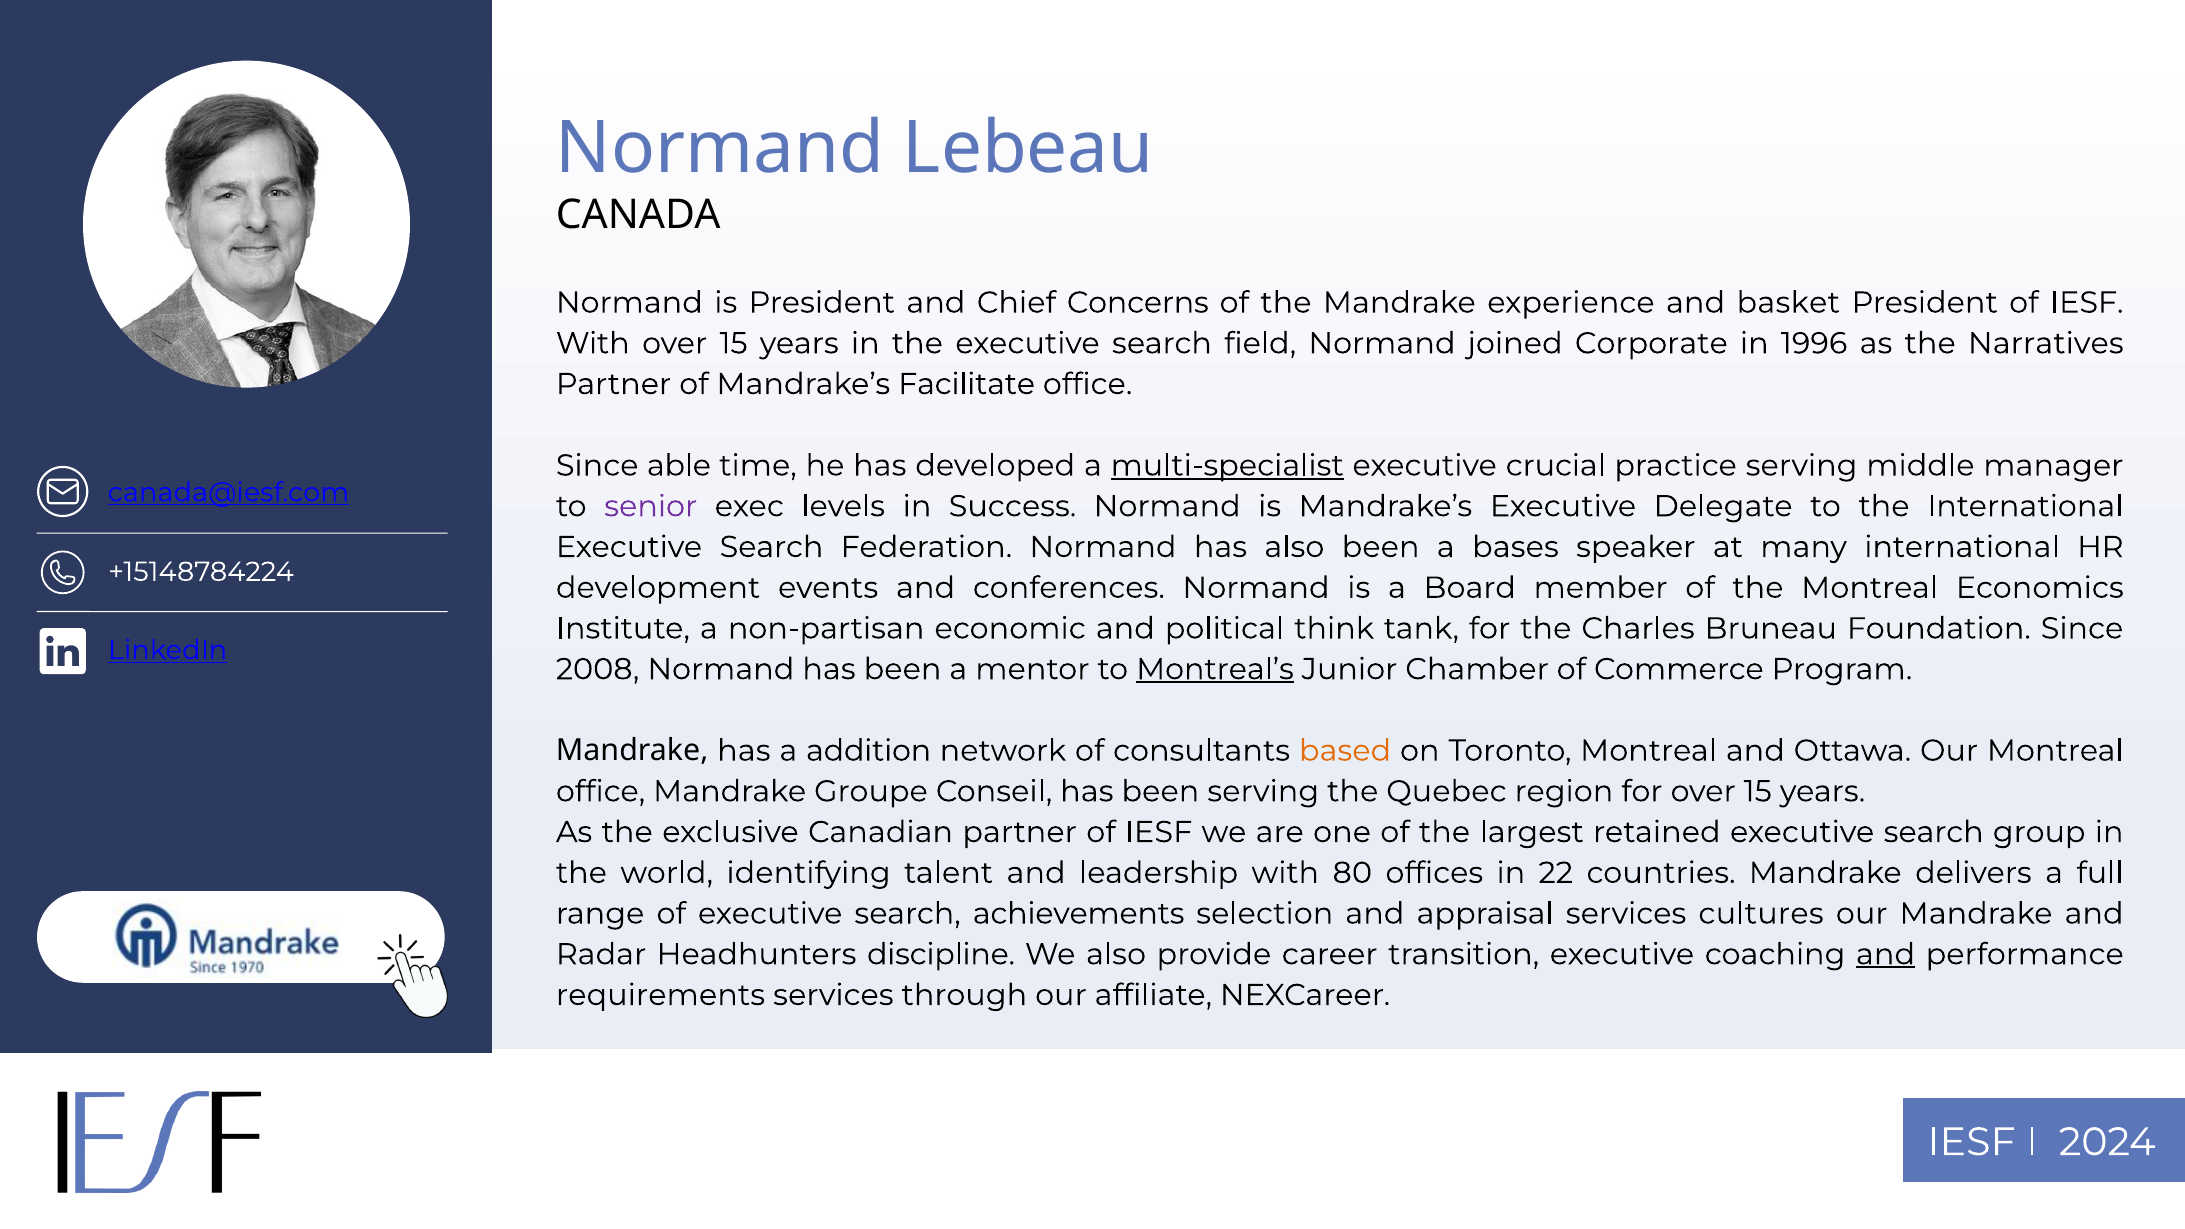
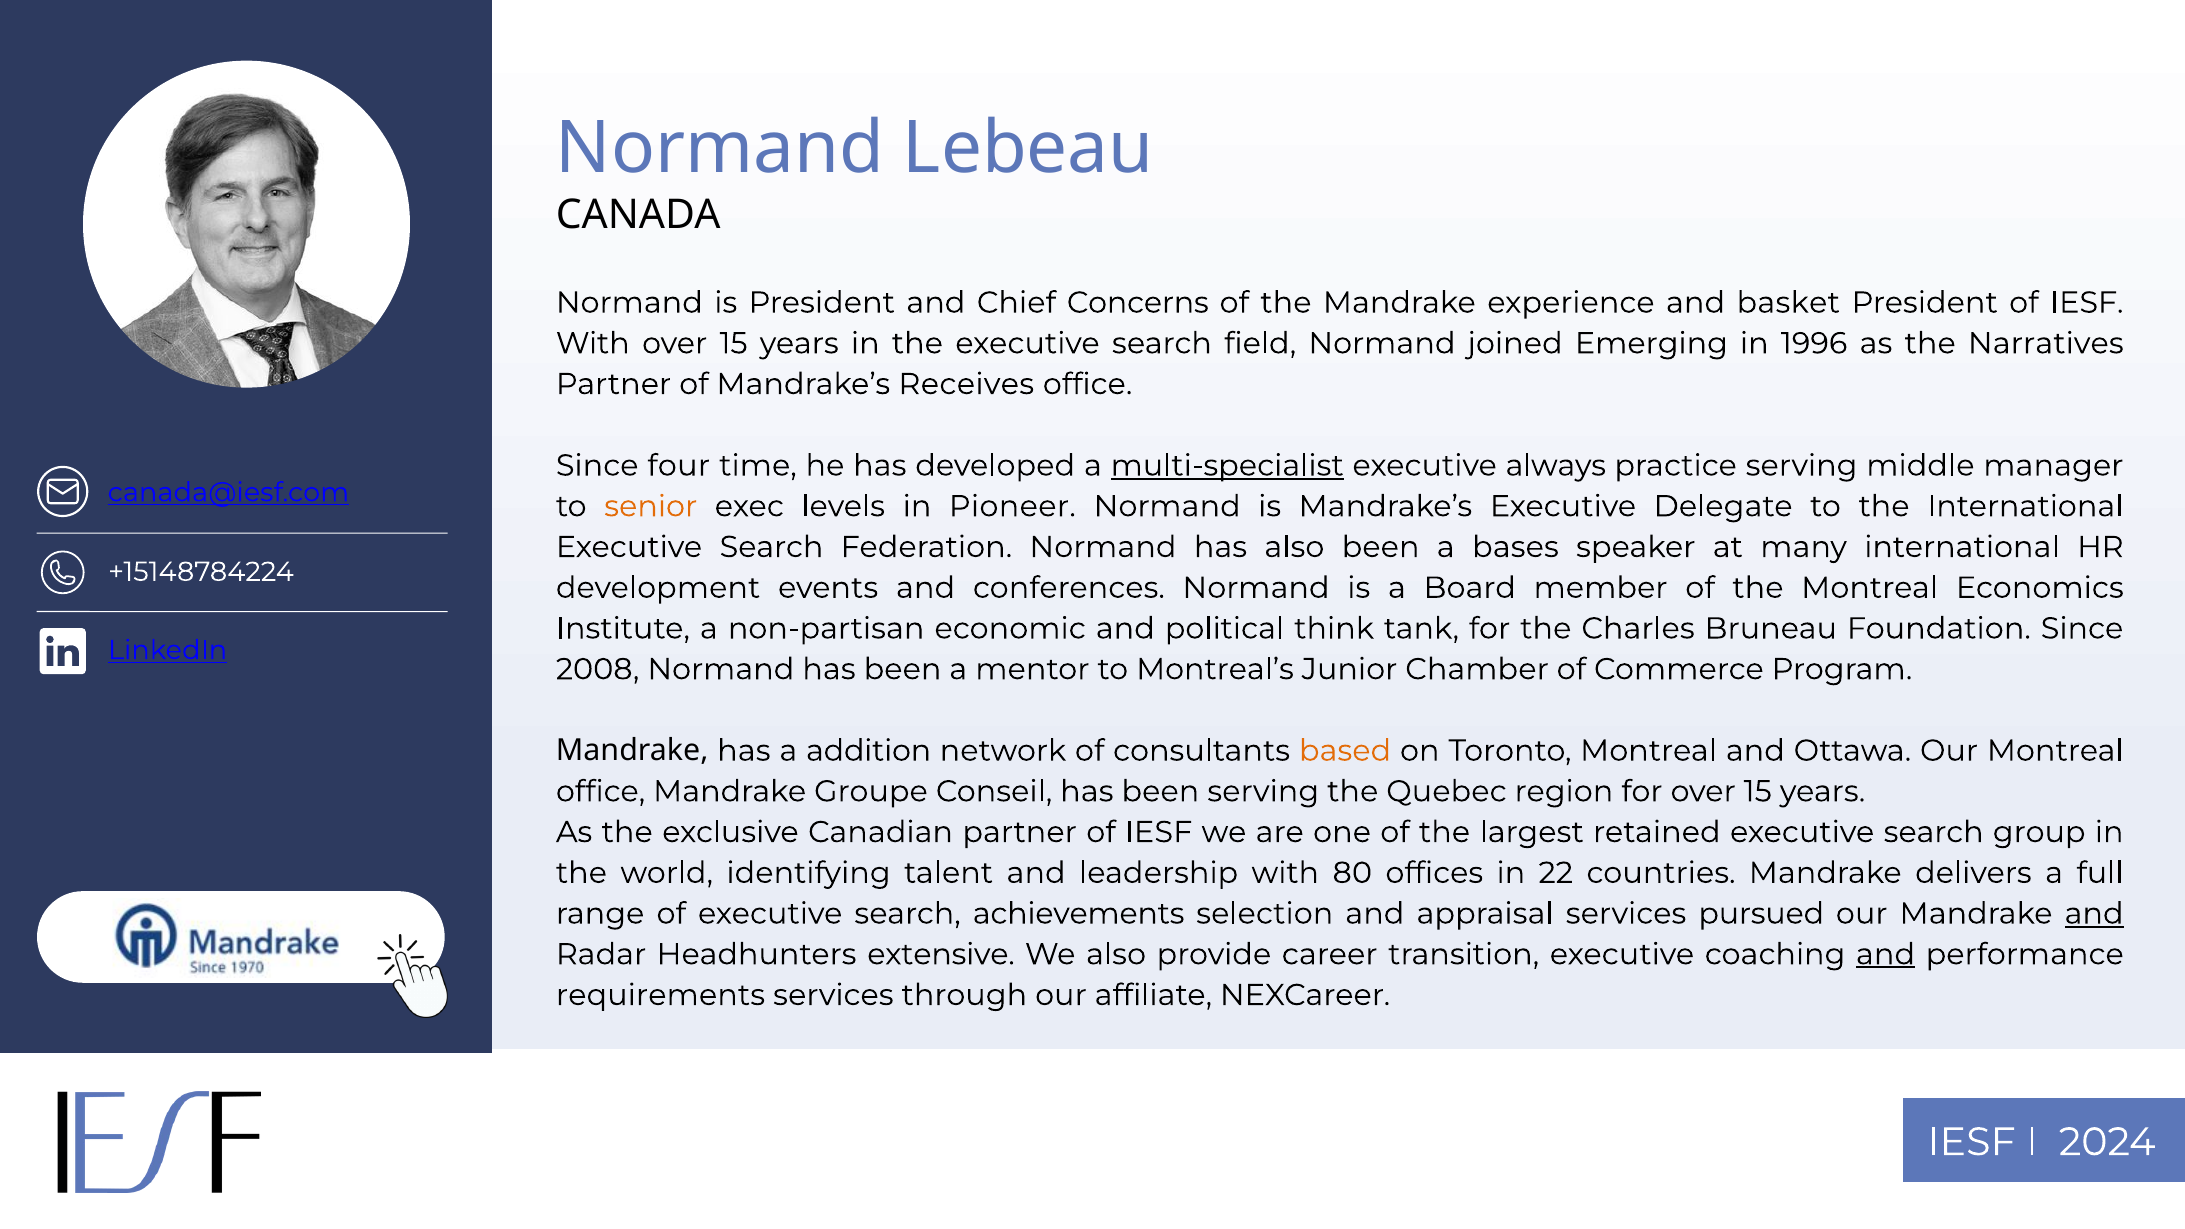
Corporate: Corporate -> Emerging
Facilitate: Facilitate -> Receives
able: able -> four
crucial: crucial -> always
senior colour: purple -> orange
Success: Success -> Pioneer
Montreal’s underline: present -> none
cultures: cultures -> pursued
and at (2094, 914) underline: none -> present
discipline: discipline -> extensive
